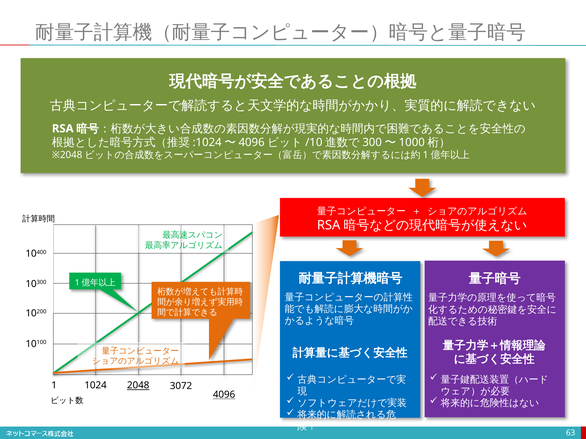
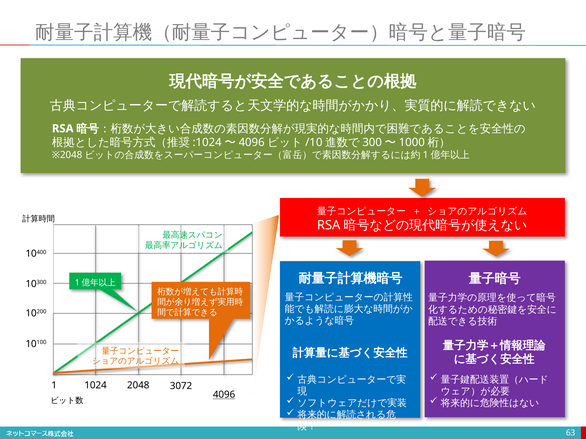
2048 underline: present -> none
